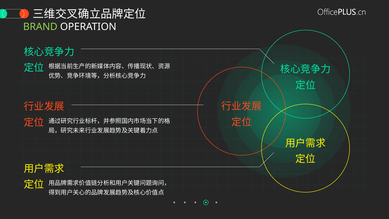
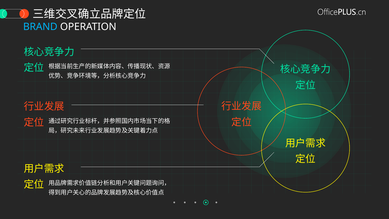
BRAND colour: light green -> light blue
